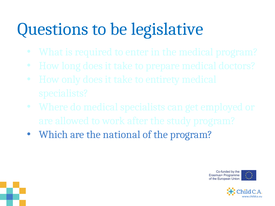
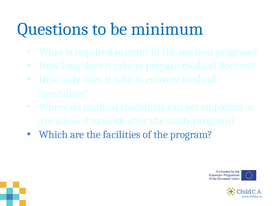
legislative: legislative -> minimum
national: national -> facilities
